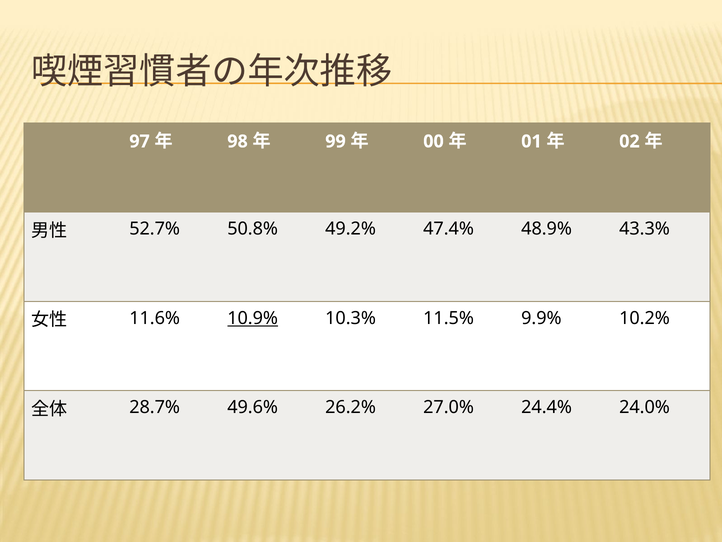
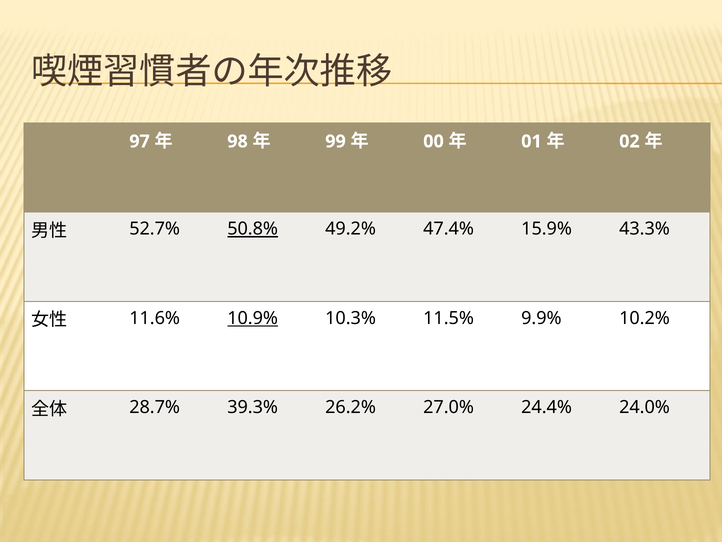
50.8% underline: none -> present
48.9%: 48.9% -> 15.9%
49.6%: 49.6% -> 39.3%
